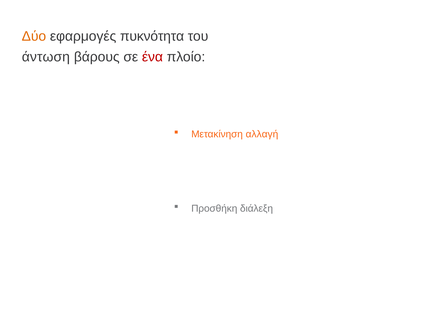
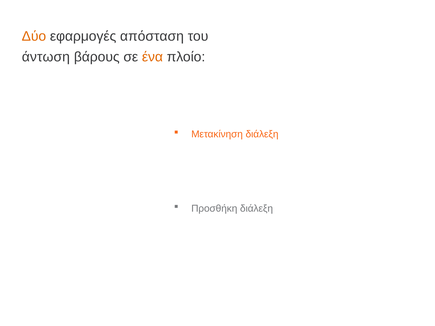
πυκνότητα: πυκνότητα -> απόσταση
ένα colour: red -> orange
Μετακίνηση αλλαγή: αλλαγή -> διάλεξη
